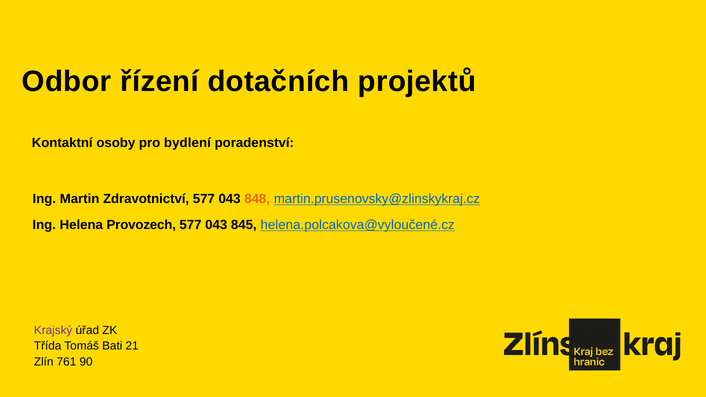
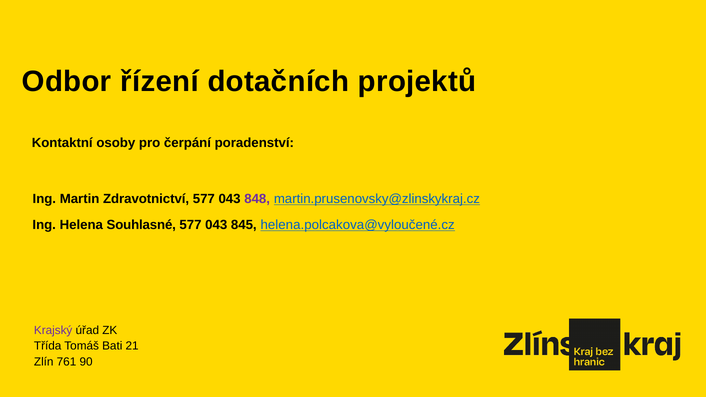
bydlení: bydlení -> čerpání
848 colour: orange -> purple
Provozech: Provozech -> Souhlasné
